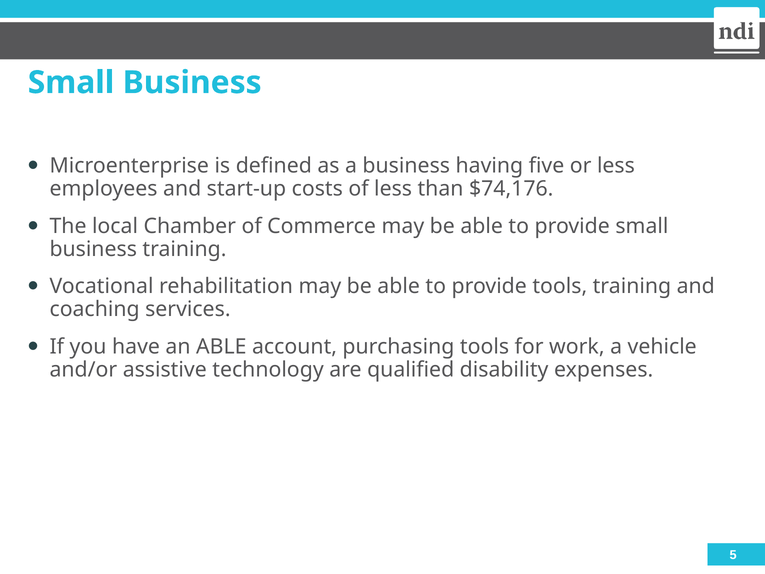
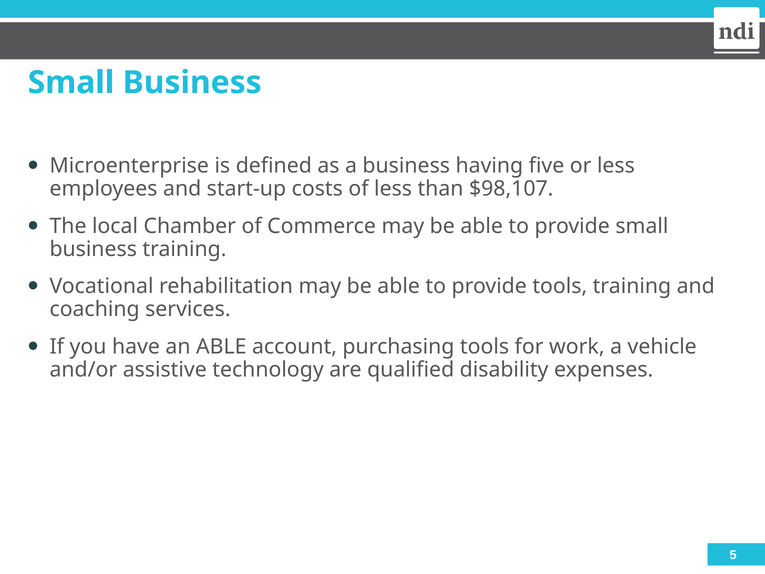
$74,176: $74,176 -> $98,107
